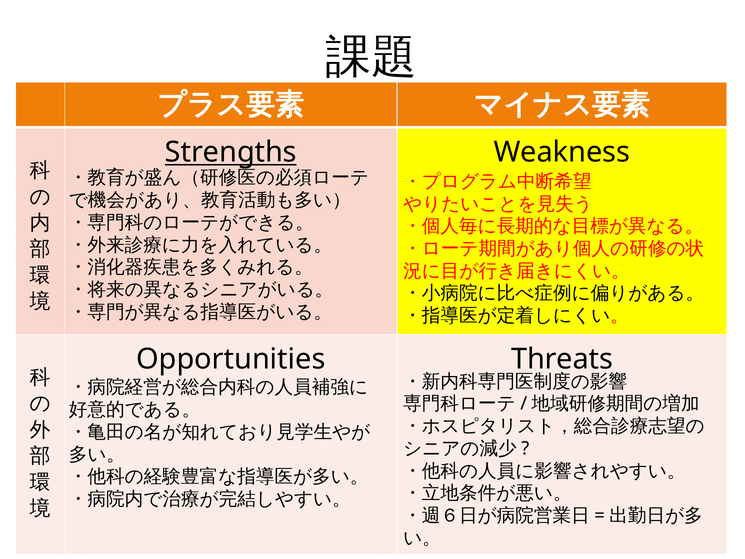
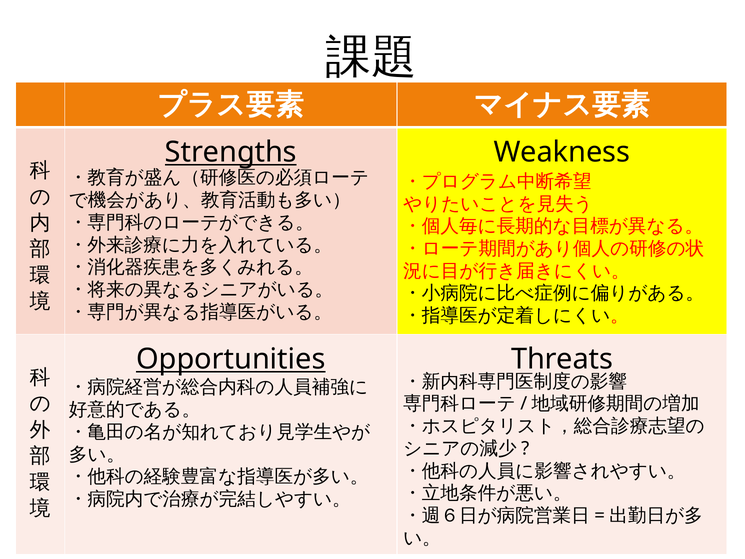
Opportunities underline: none -> present
